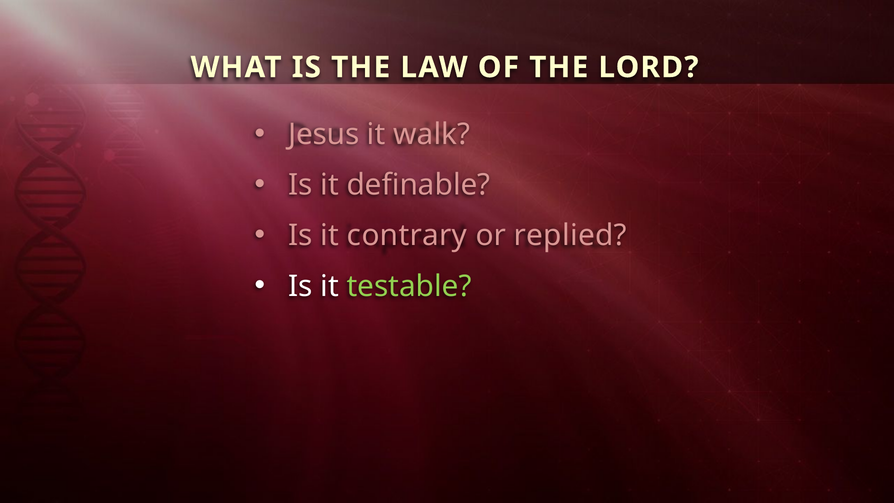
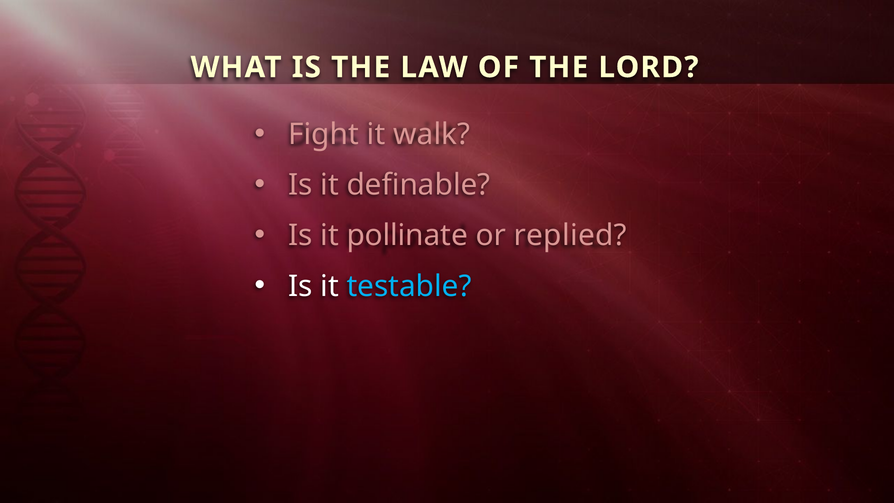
Jesus: Jesus -> Fight
contrary: contrary -> pollinate
testable colour: light green -> light blue
